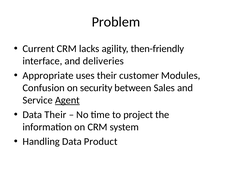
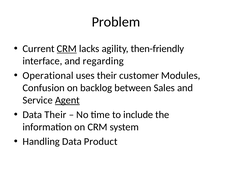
CRM at (67, 49) underline: none -> present
deliveries: deliveries -> regarding
Appropriate: Appropriate -> Operational
security: security -> backlog
project: project -> include
